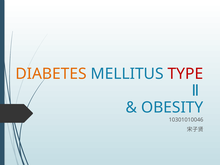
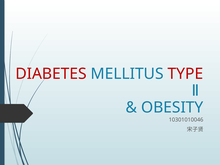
DIABETES colour: orange -> red
